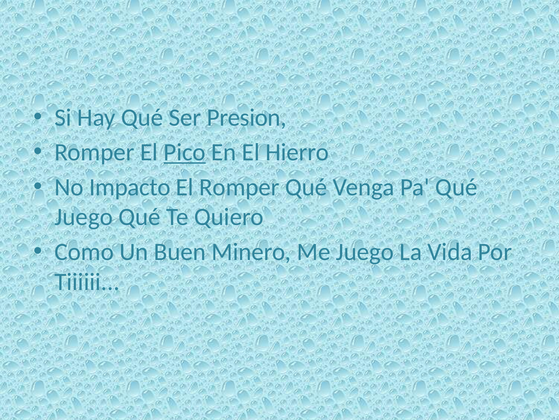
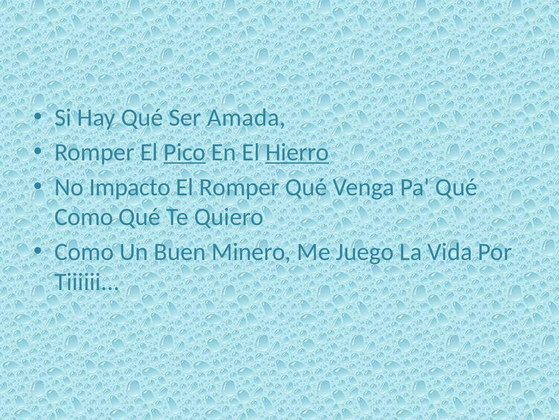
Presion: Presion -> Amada
Hierro underline: none -> present
Juego at (84, 217): Juego -> Como
